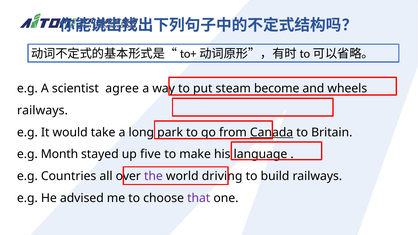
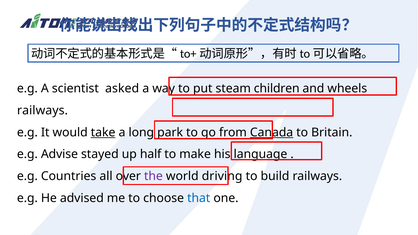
agree: agree -> asked
become: become -> children
take underline: none -> present
Month: Month -> Advise
five: five -> half
that colour: purple -> blue
